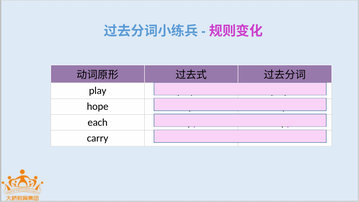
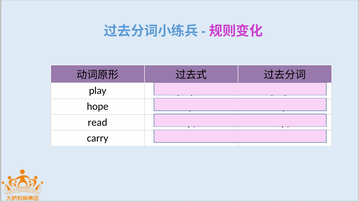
each: each -> read
